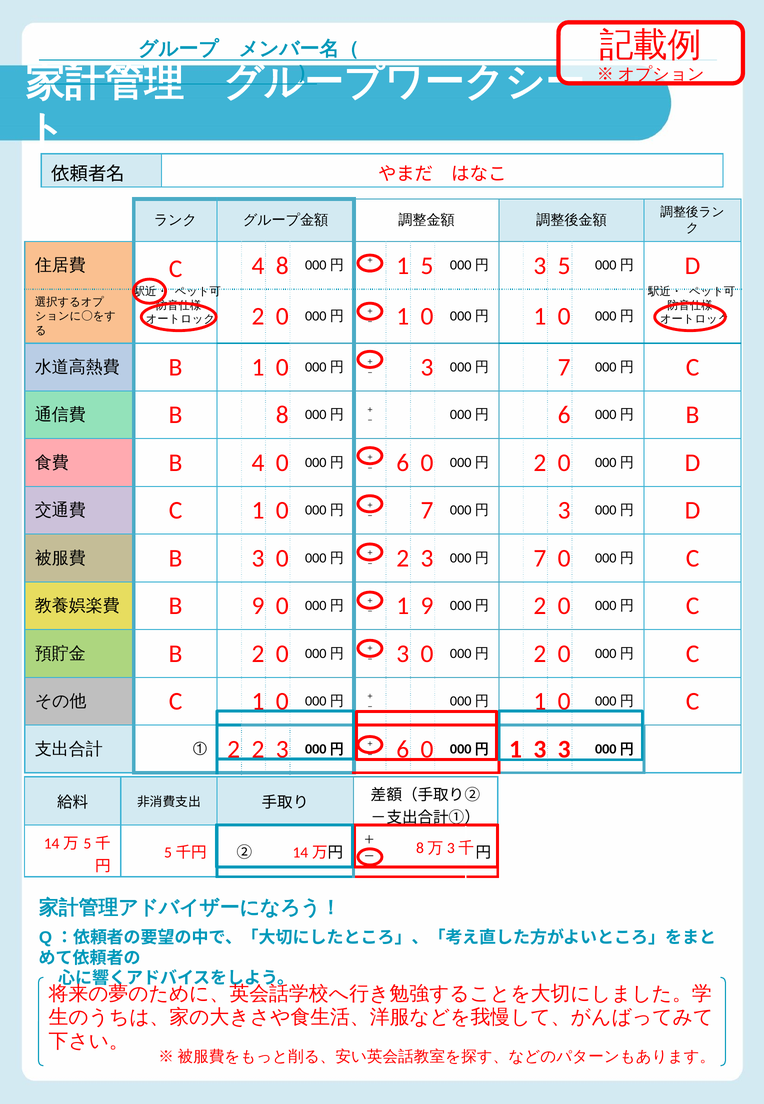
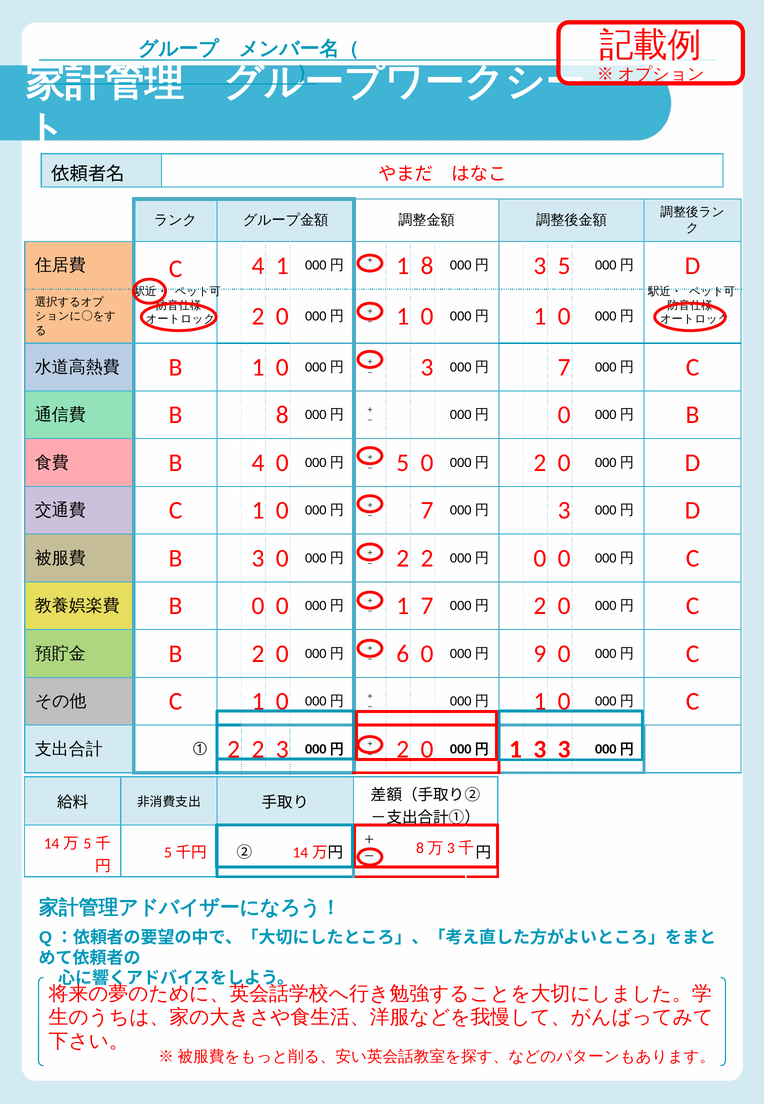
4 8: 8 -> 1
1 5: 5 -> 8
6 at (564, 415): 6 -> 0
6 at (403, 463): 6 -> 5
3 at (427, 558): 3 -> 2
7 at (540, 558): 7 -> 0
B 9: 9 -> 0
1 9: 9 -> 7
3 at (403, 654): 3 -> 6
2 at (540, 654): 2 -> 9
6 at (403, 749): 6 -> 2
